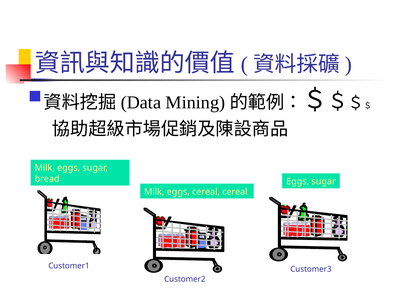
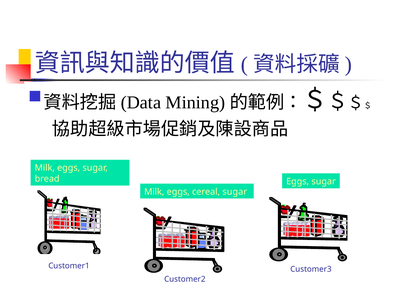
cereal cereal: cereal -> sugar
